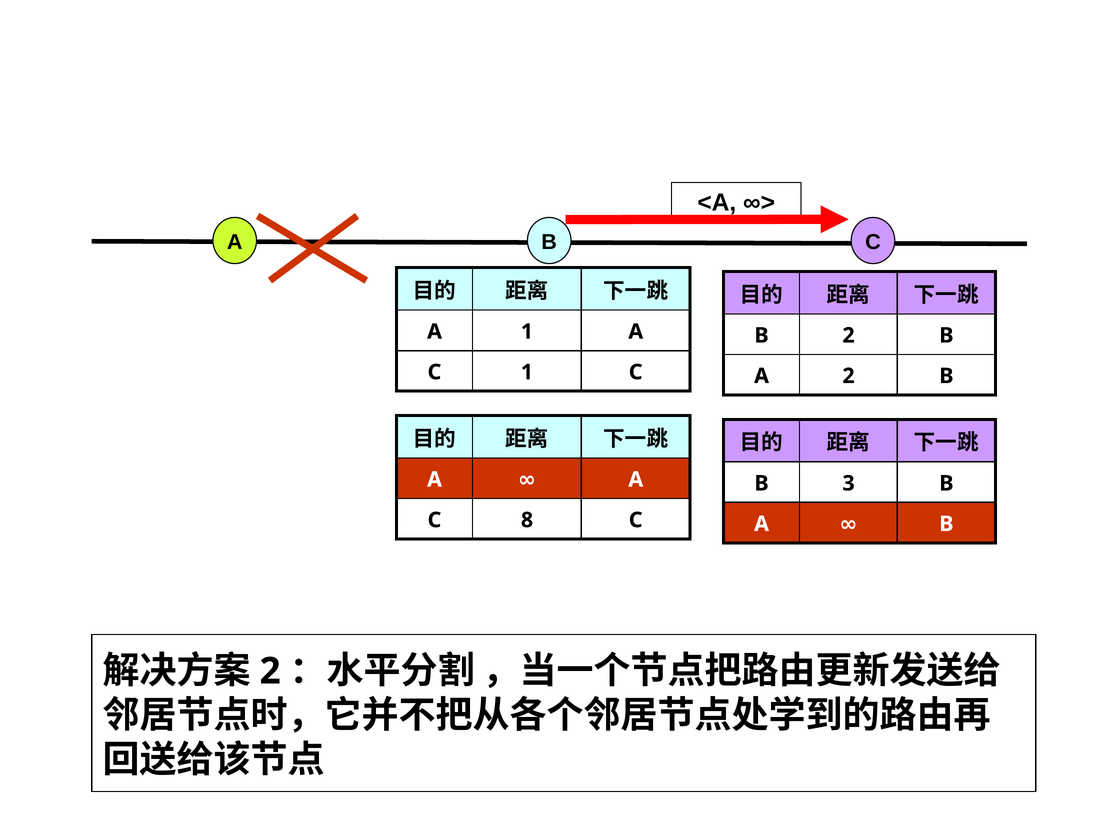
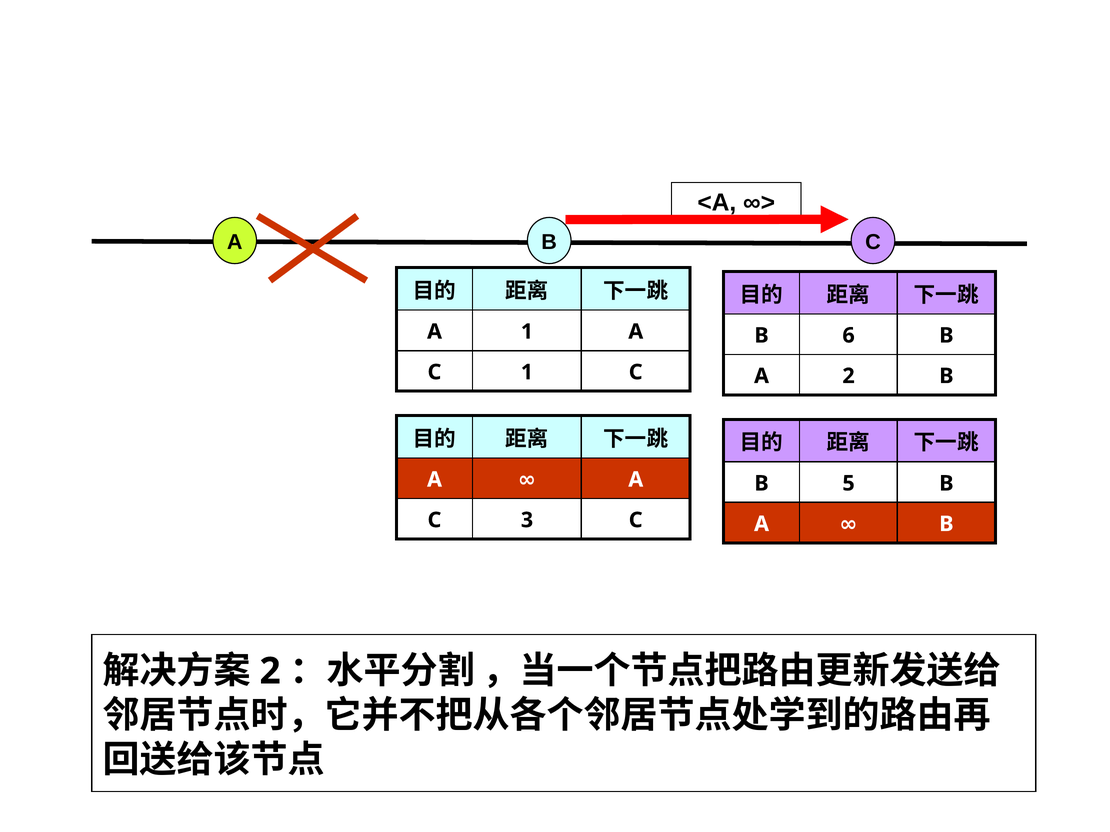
B 2: 2 -> 6
3: 3 -> 5
8: 8 -> 3
